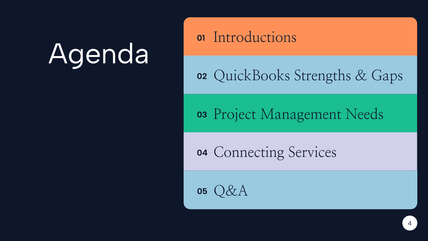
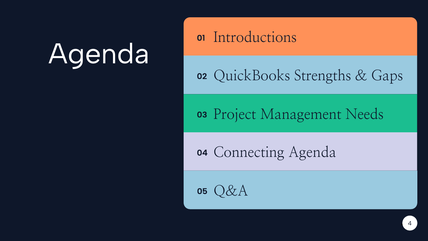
Connecting Services: Services -> Agenda
